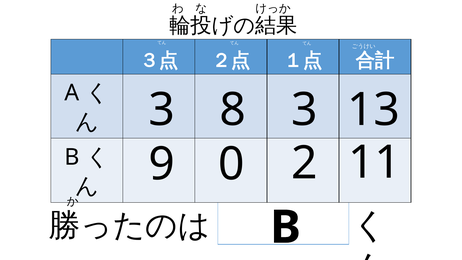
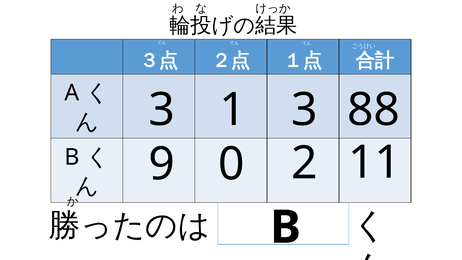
8: 8 -> 1
13: 13 -> 88
